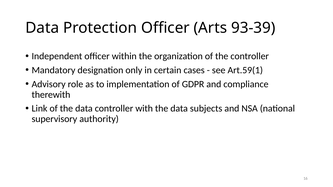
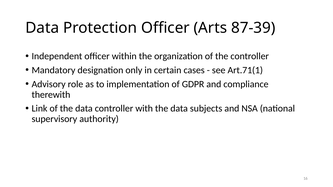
93-39: 93-39 -> 87-39
Art.59(1: Art.59(1 -> Art.71(1
